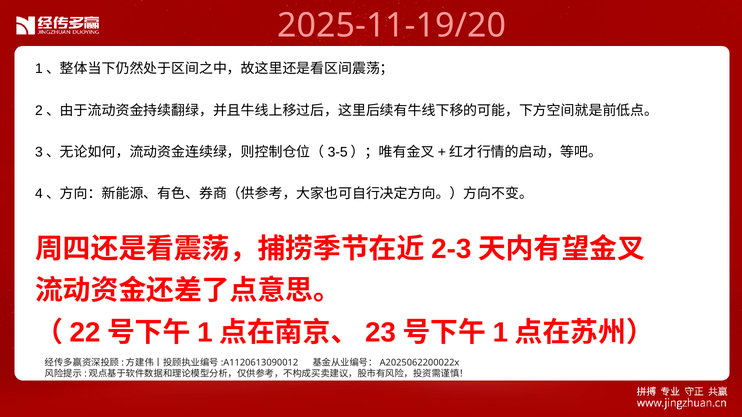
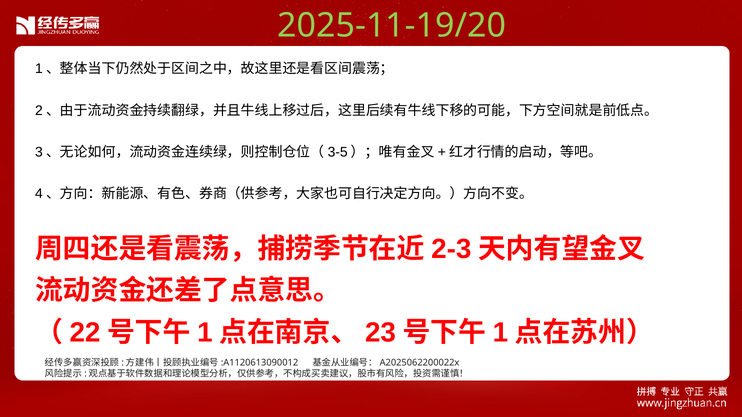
2025-11-19/20 colour: pink -> light green
